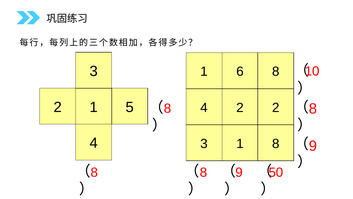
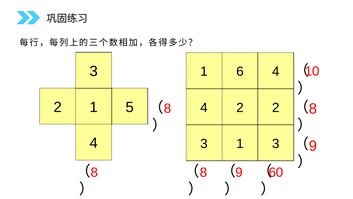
6 8: 8 -> 4
3 8: 8 -> 3
50: 50 -> 60
